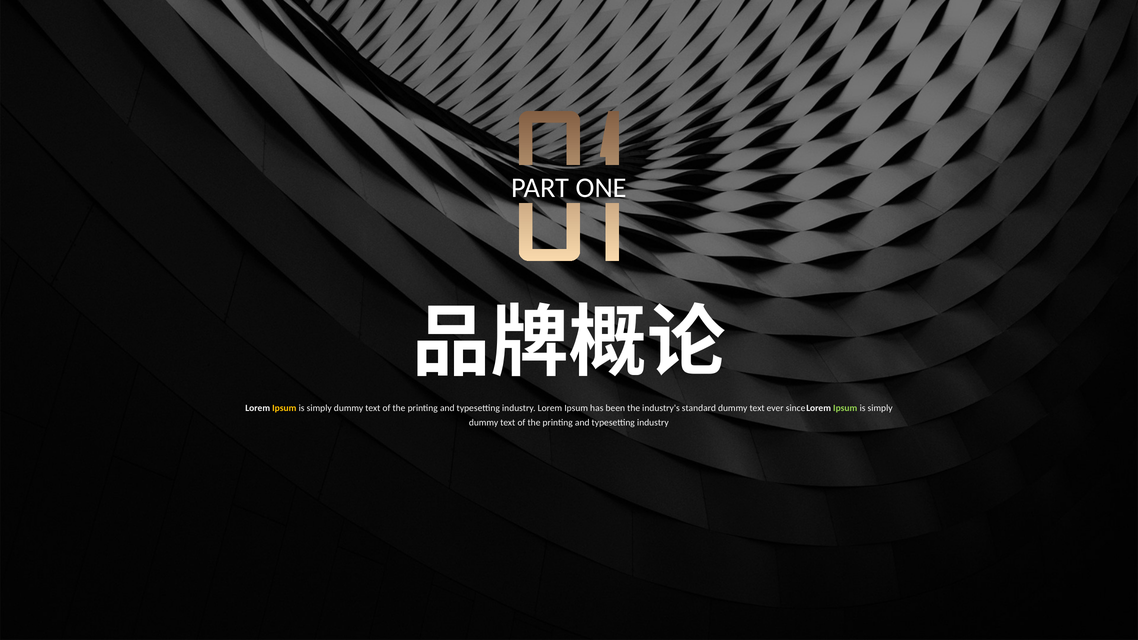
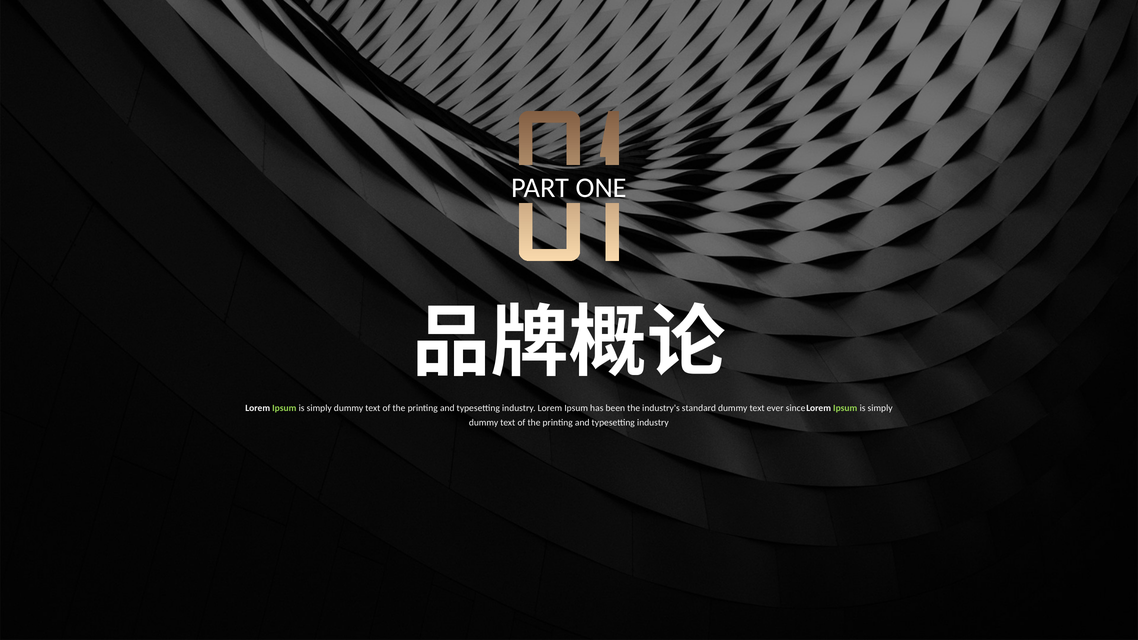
Ipsum at (284, 408) colour: yellow -> light green
